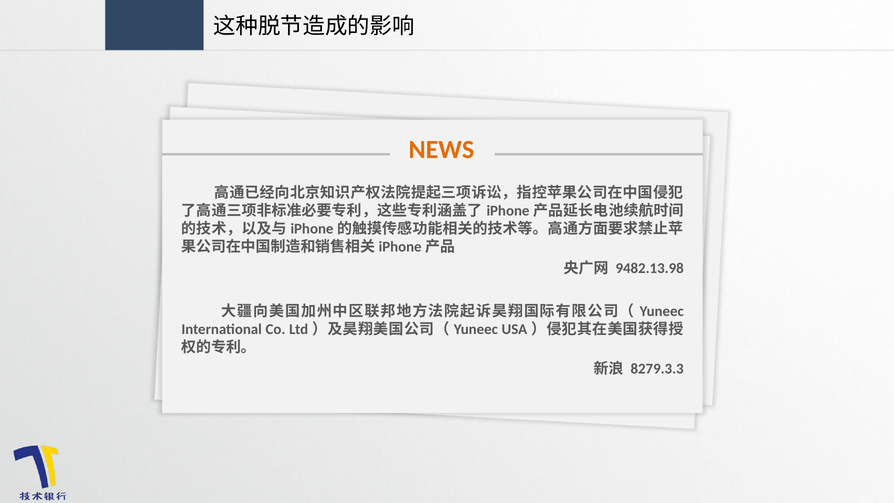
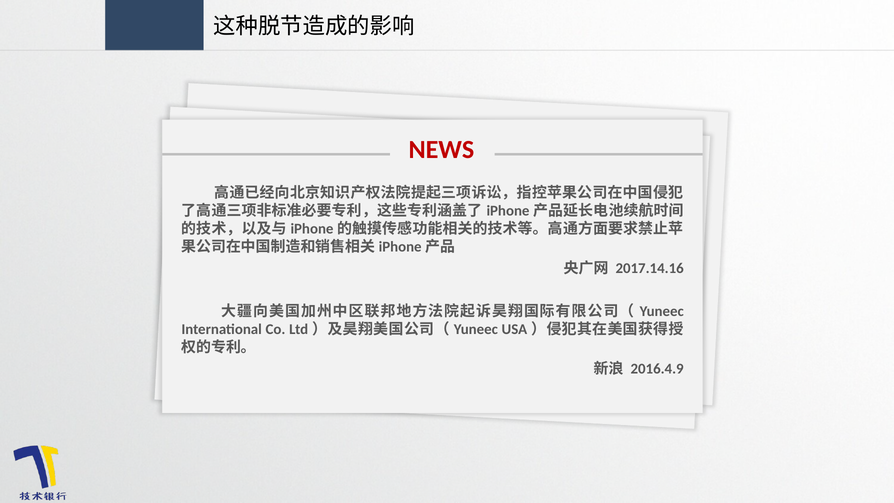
NEWS colour: orange -> red
9482.13.98: 9482.13.98 -> 2017.14.16
8279.3.3: 8279.3.3 -> 2016.4.9
